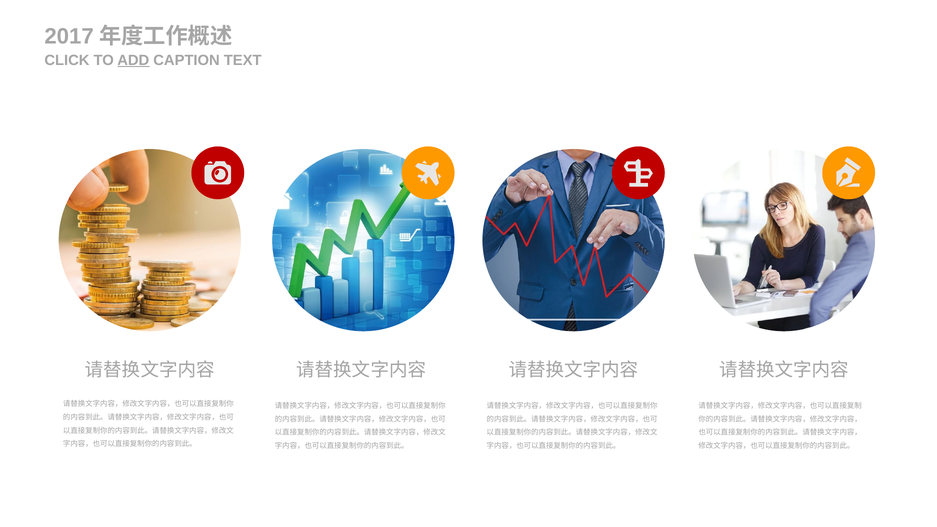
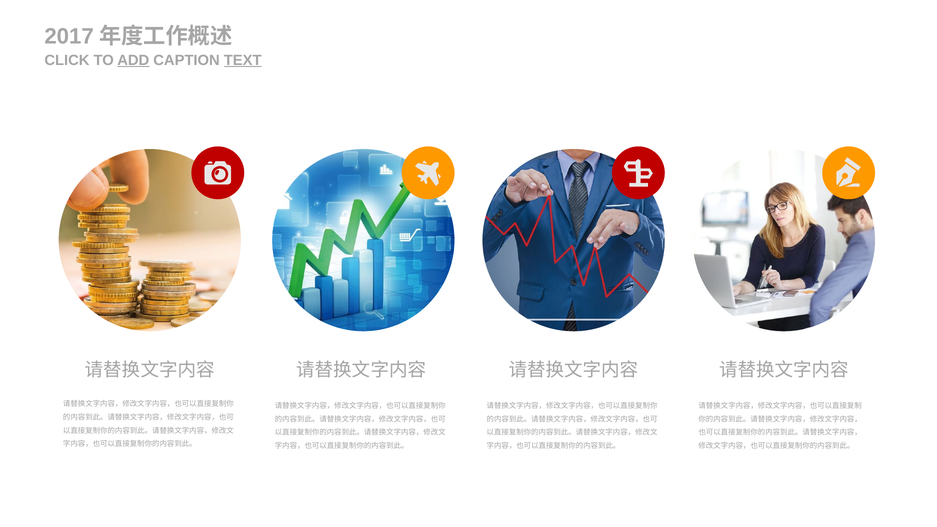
TEXT underline: none -> present
